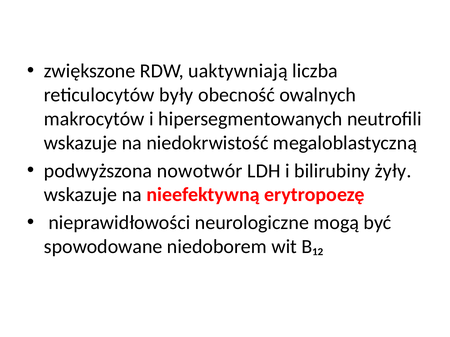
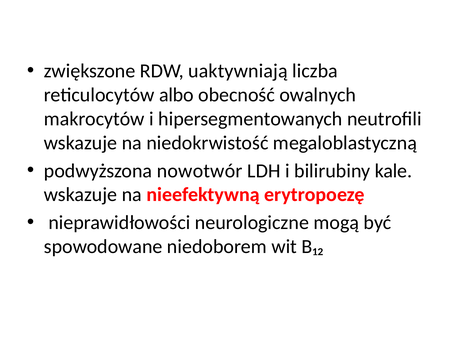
były: były -> albo
żyły: żyły -> kale
